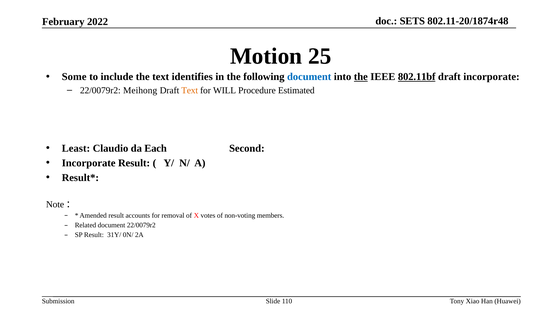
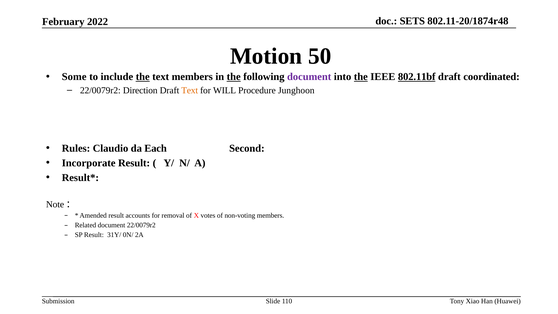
25: 25 -> 50
the at (143, 77) underline: none -> present
text identifies: identifies -> members
the at (234, 77) underline: none -> present
document at (309, 77) colour: blue -> purple
draft incorporate: incorporate -> coordinated
Meihong: Meihong -> Direction
Estimated: Estimated -> Junghoon
Least: Least -> Rules
